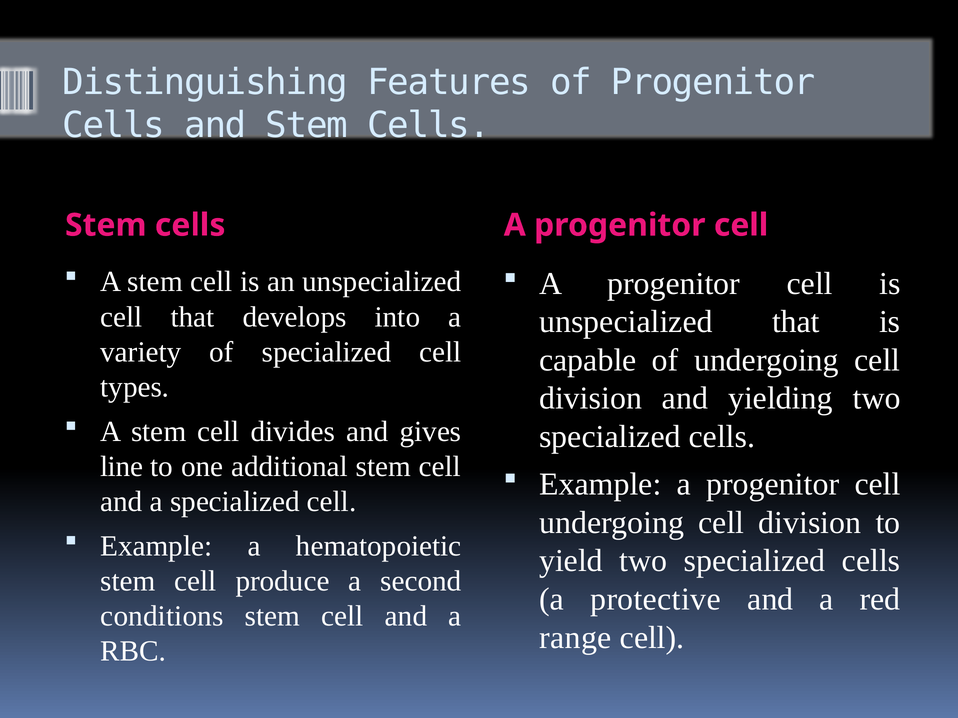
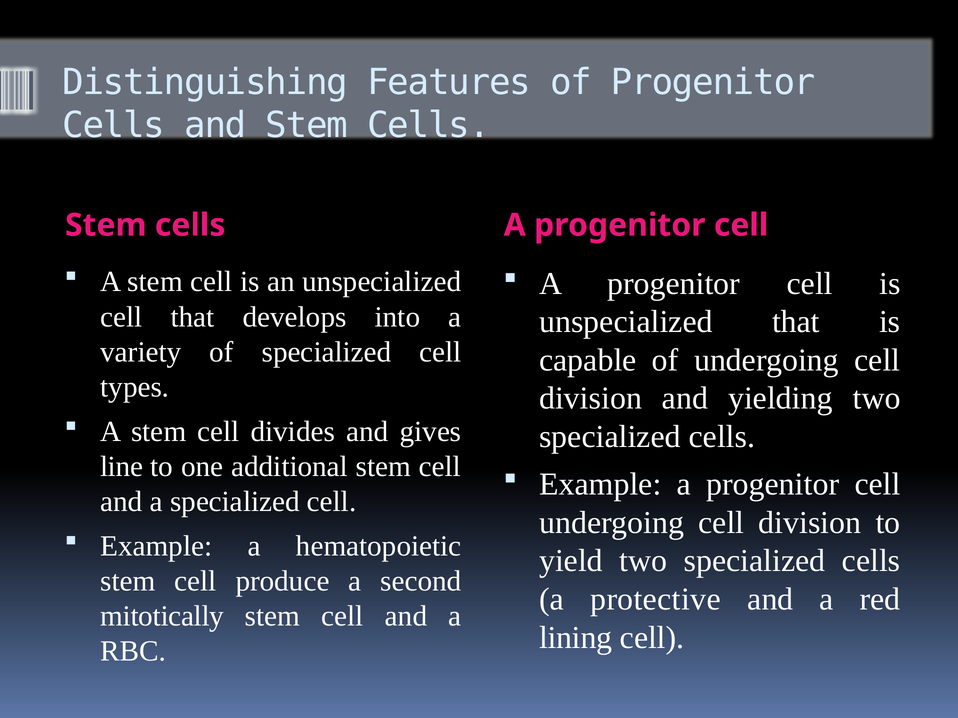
conditions: conditions -> mitotically
range: range -> lining
